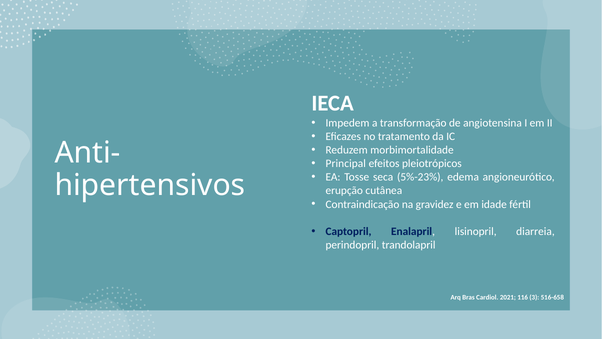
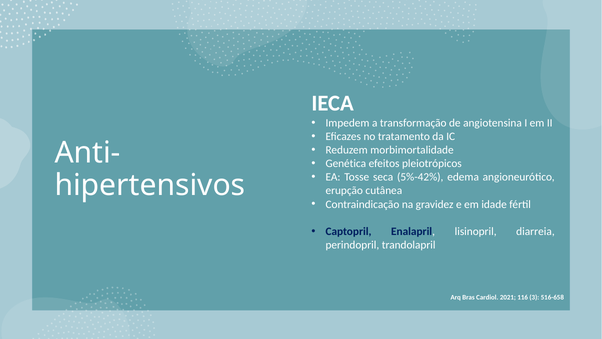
Principal: Principal -> Genética
5%-23%: 5%-23% -> 5%-42%
